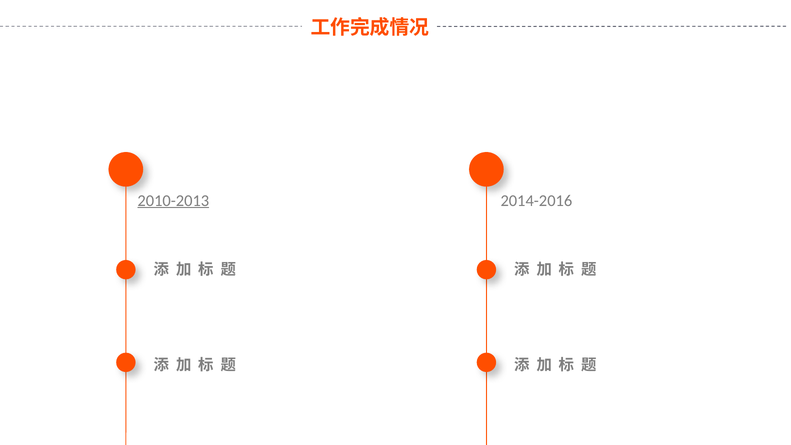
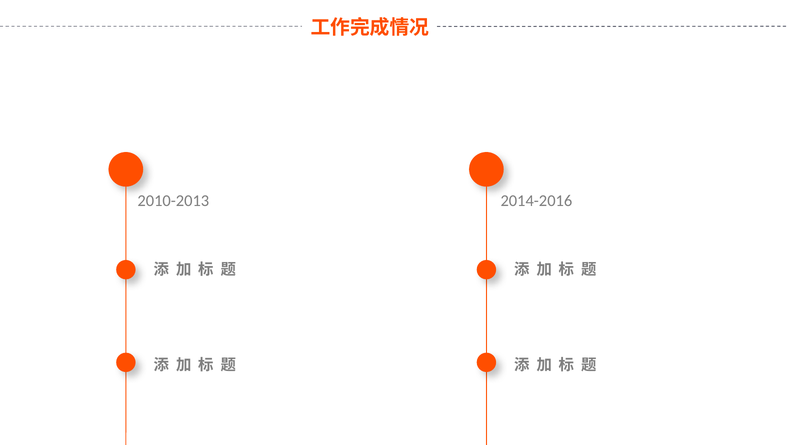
2010-2013 underline: present -> none
